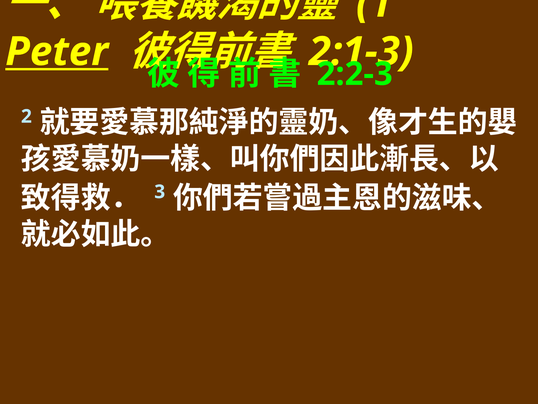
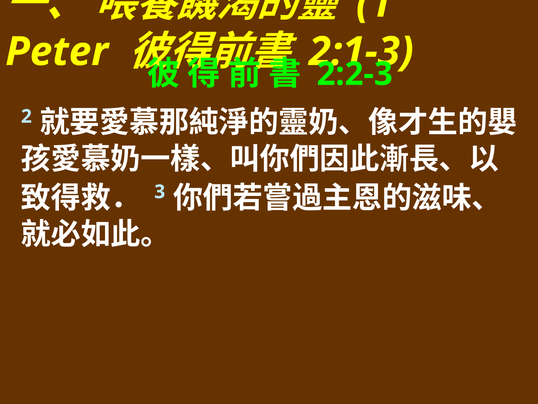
Peter underline: present -> none
